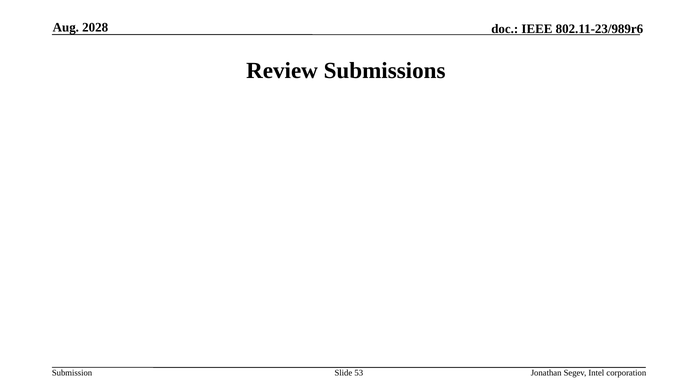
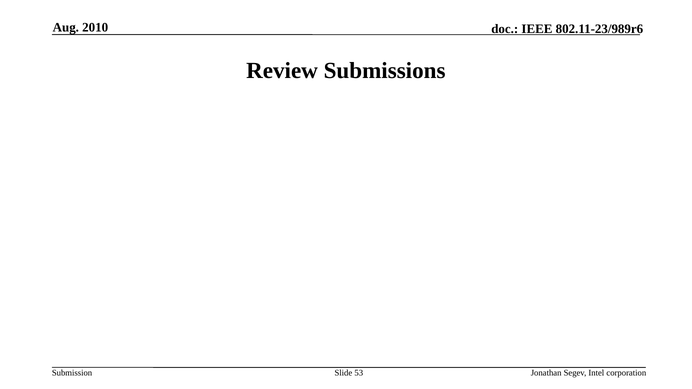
2028: 2028 -> 2010
